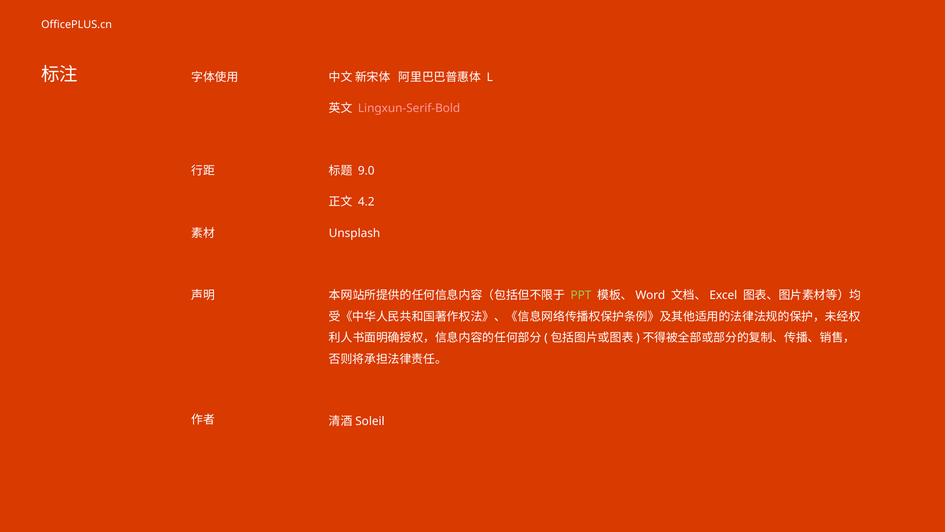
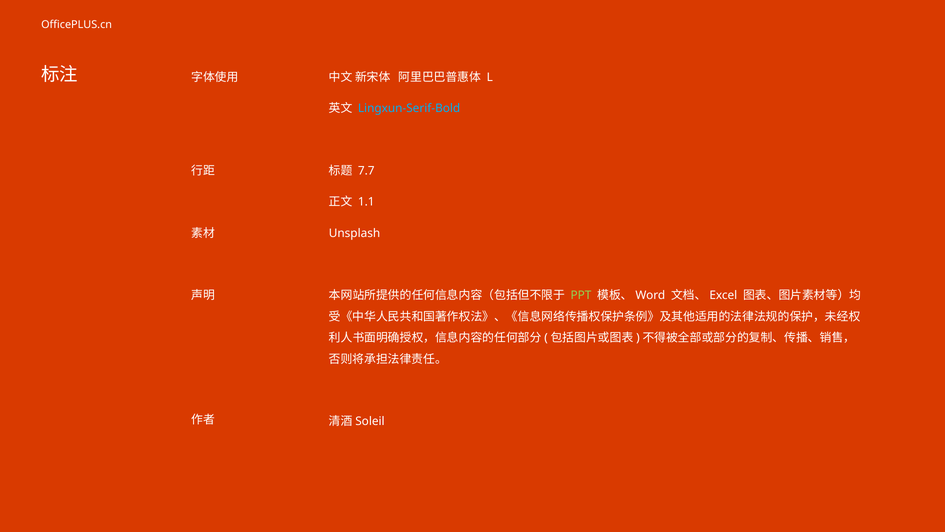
Lingxun-Serif-Bold colour: pink -> light blue
9.0: 9.0 -> 7.7
4.2: 4.2 -> 1.1
